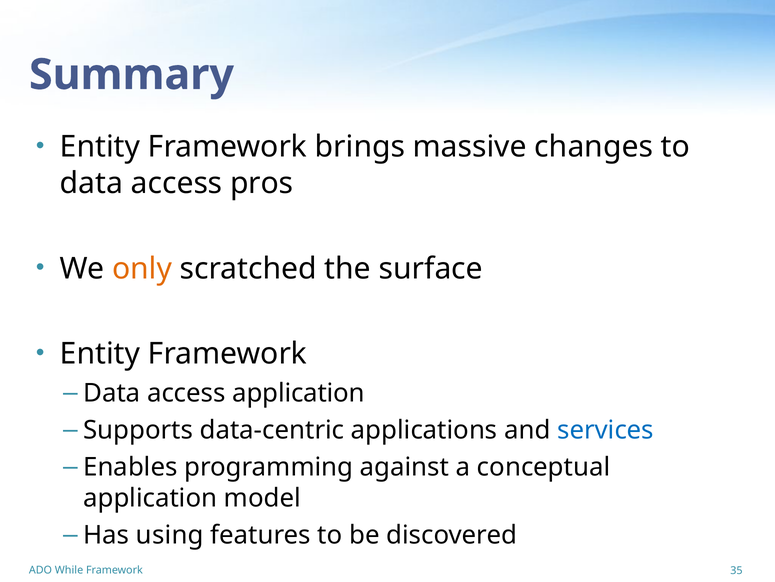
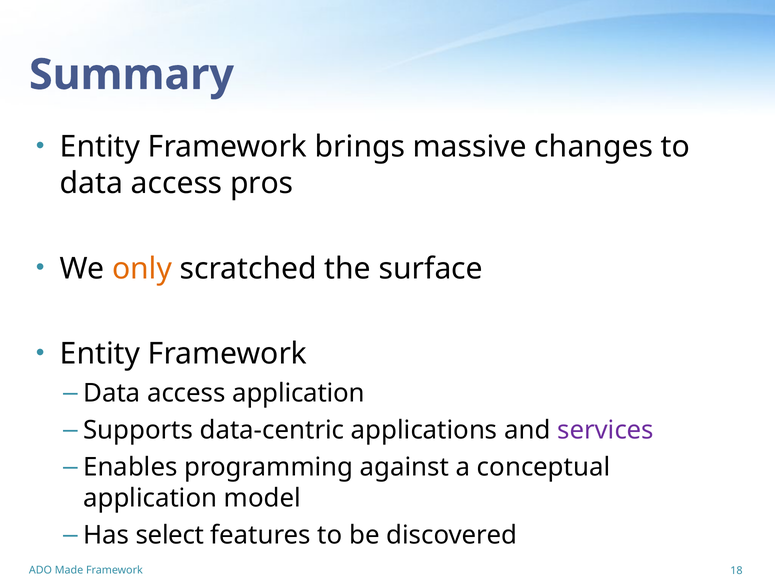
services colour: blue -> purple
using: using -> select
While: While -> Made
35: 35 -> 18
